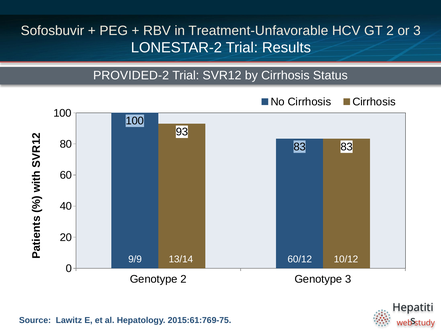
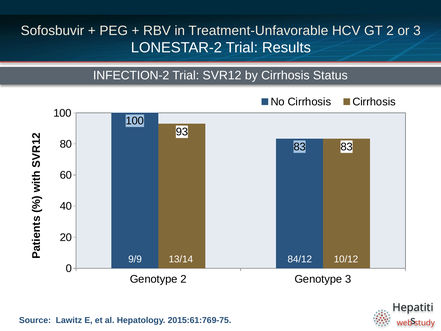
PROVIDED-2: PROVIDED-2 -> INFECTION-2
60/12: 60/12 -> 84/12
